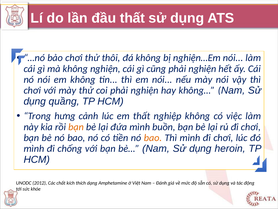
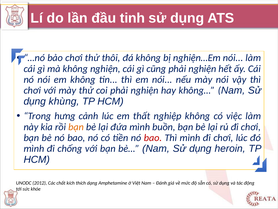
đầu thất: thất -> tinh
quầng: quầng -> khùng
bao at (153, 137) colour: orange -> red
